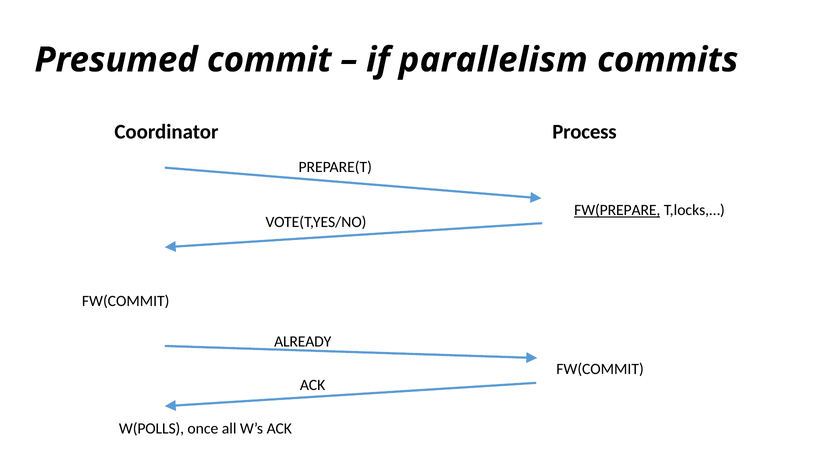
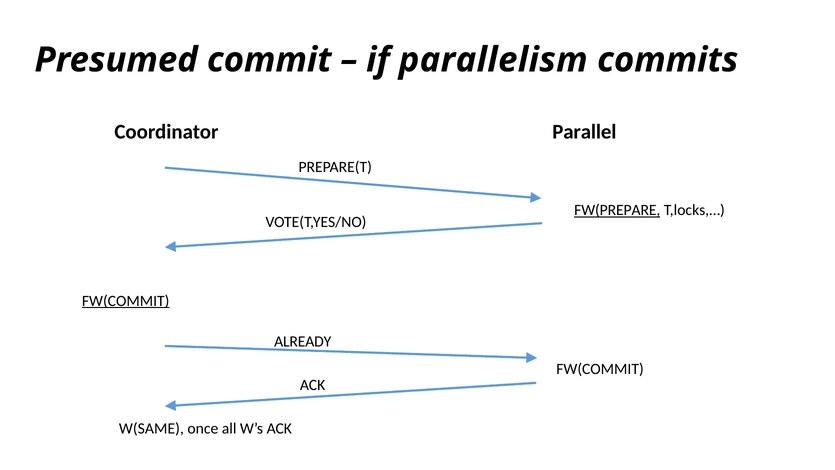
Process: Process -> Parallel
FW(COMMIT at (126, 301) underline: none -> present
W(POLLS: W(POLLS -> W(SAME
